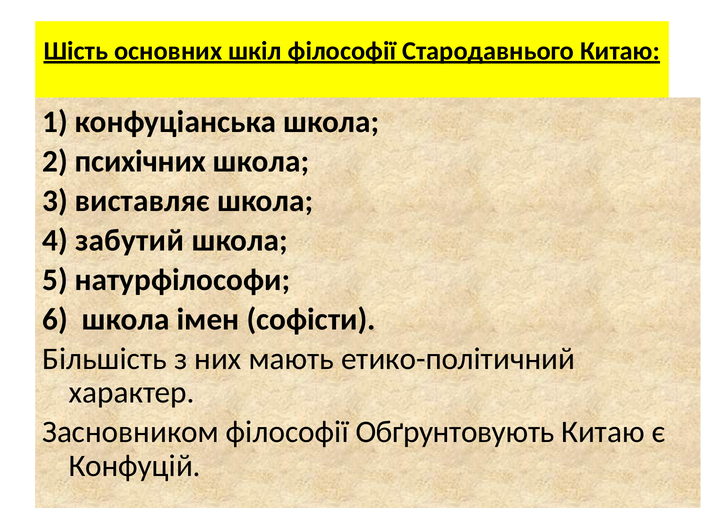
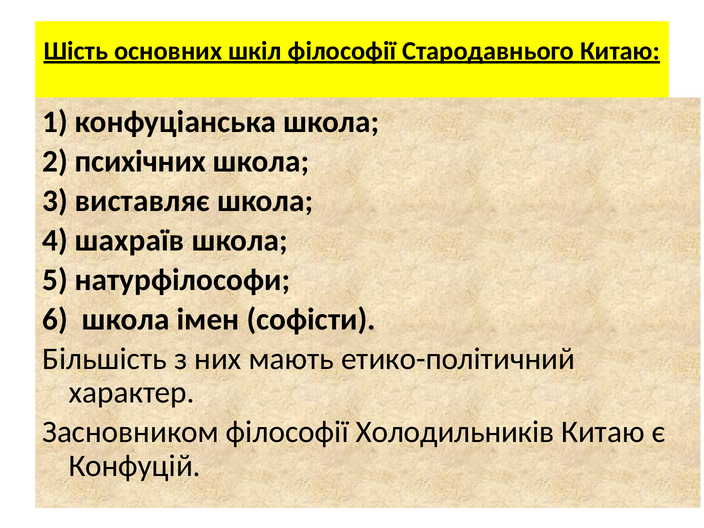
забутий: забутий -> шахраїв
Обґрунтовують: Обґрунтовують -> Холодильників
